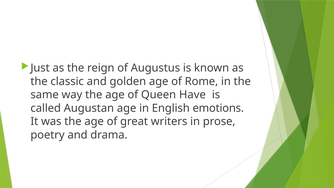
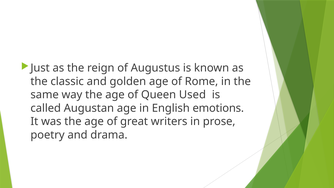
Have: Have -> Used
